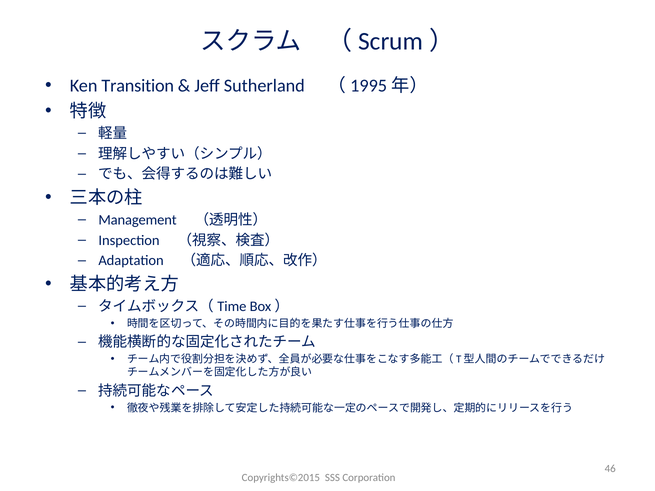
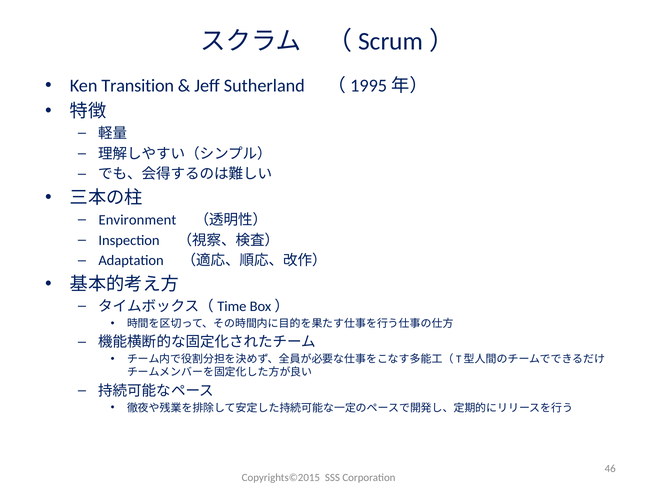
Management: Management -> Environment
